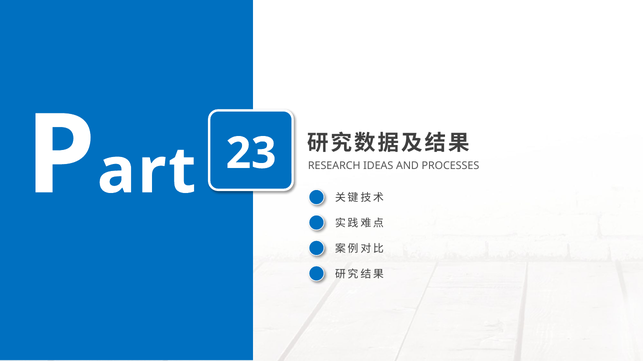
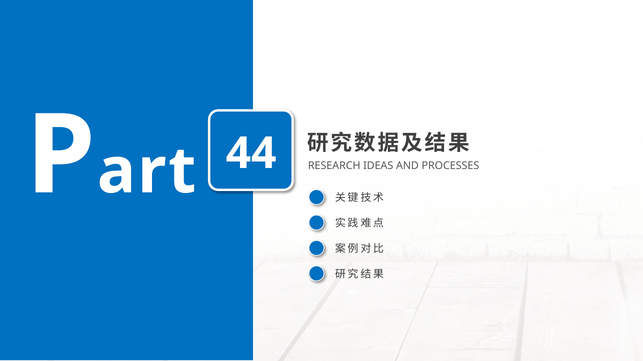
23: 23 -> 44
